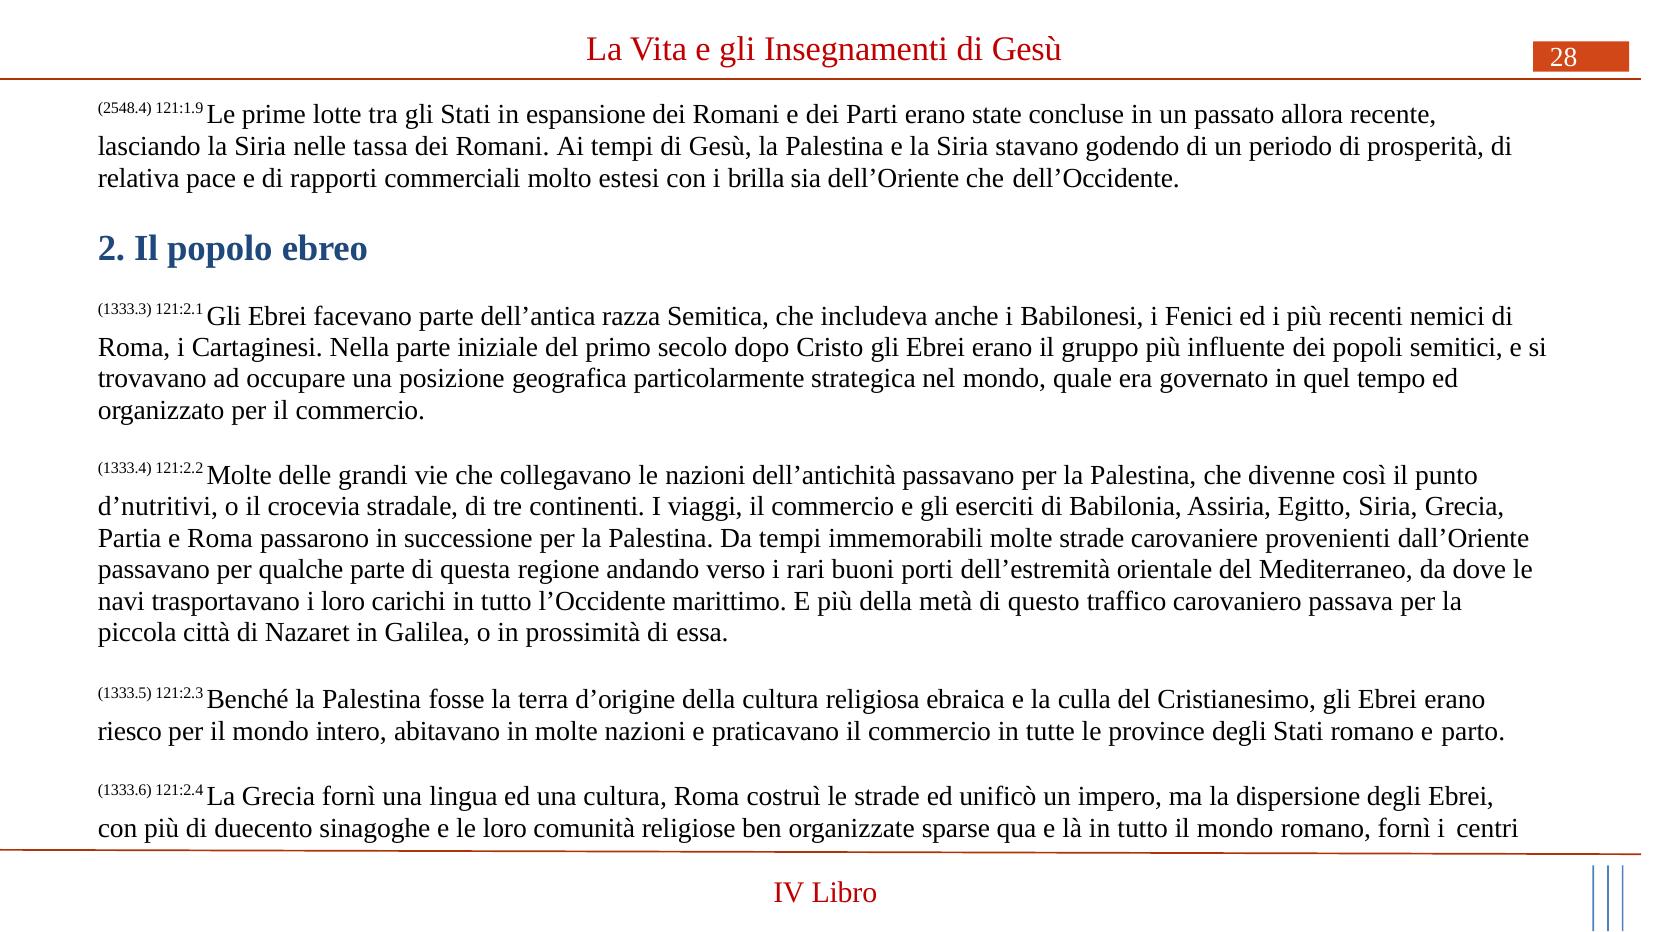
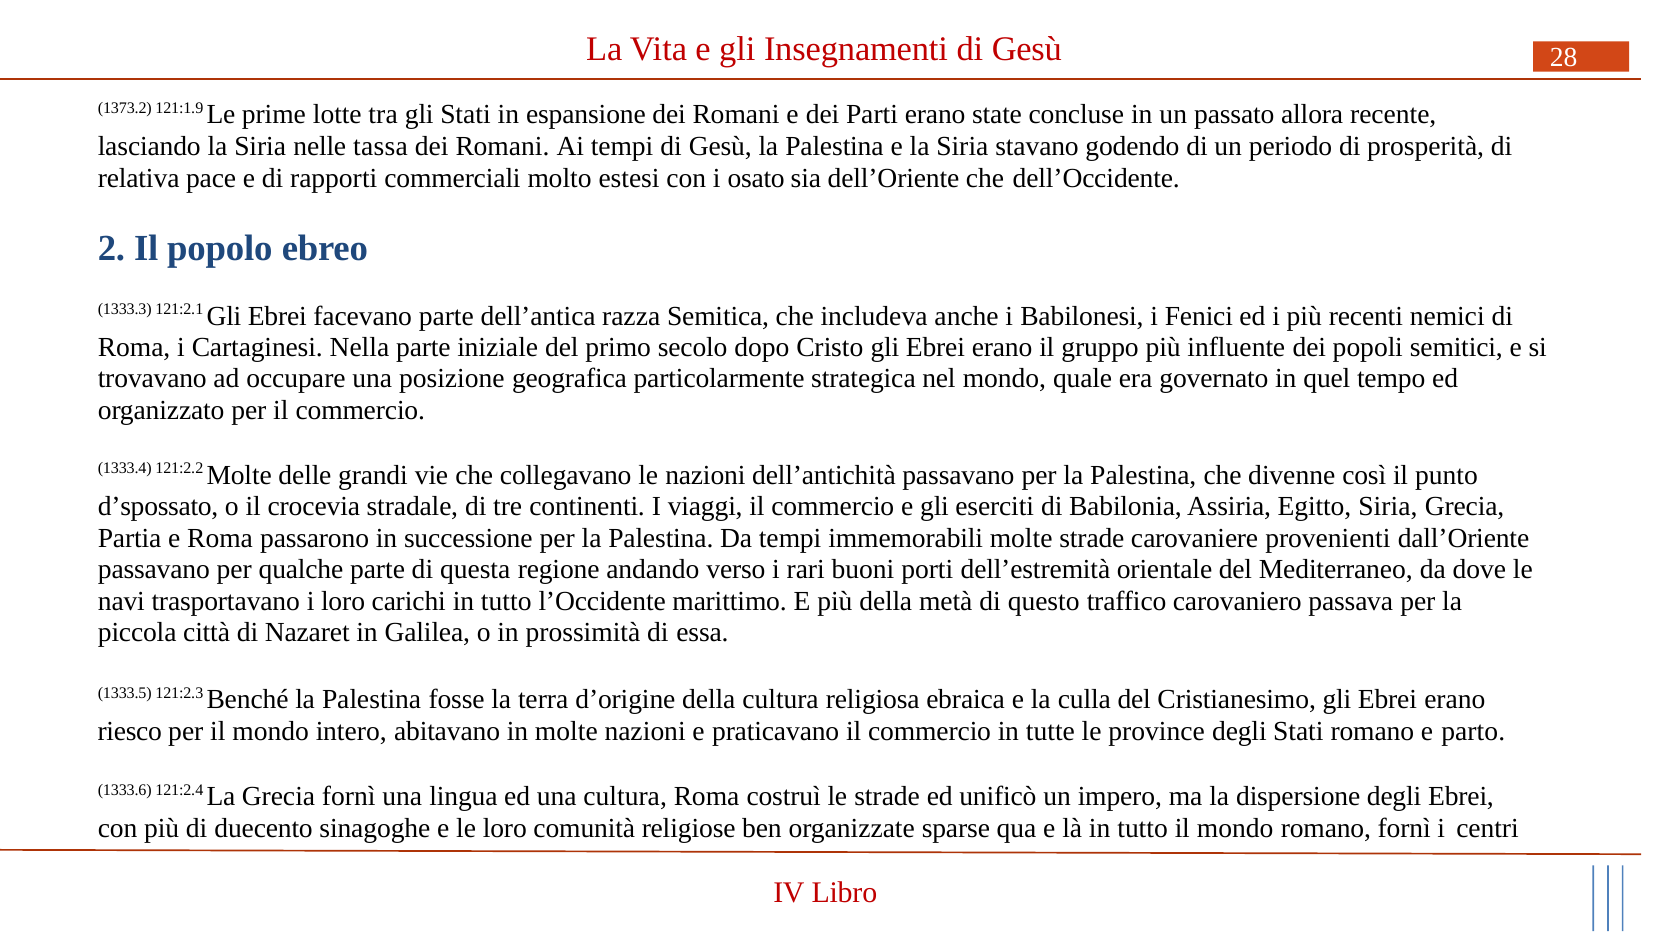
2548.4: 2548.4 -> 1373.2
brilla: brilla -> osato
d’nutritivi: d’nutritivi -> d’spossato
